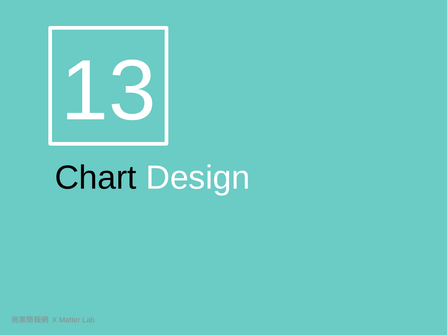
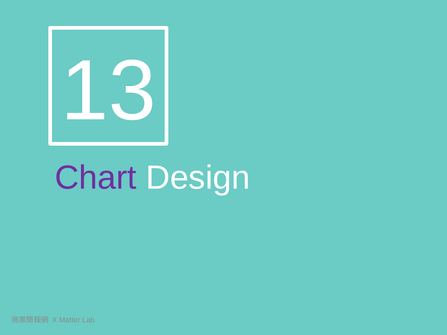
Chart colour: black -> purple
